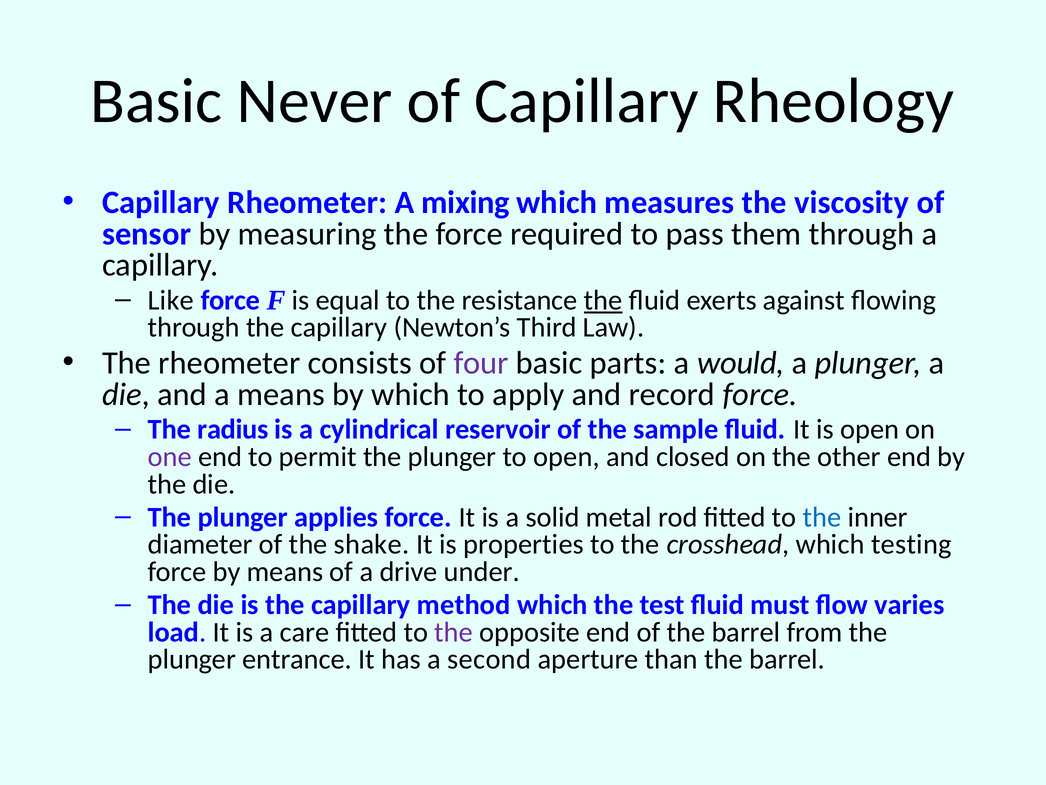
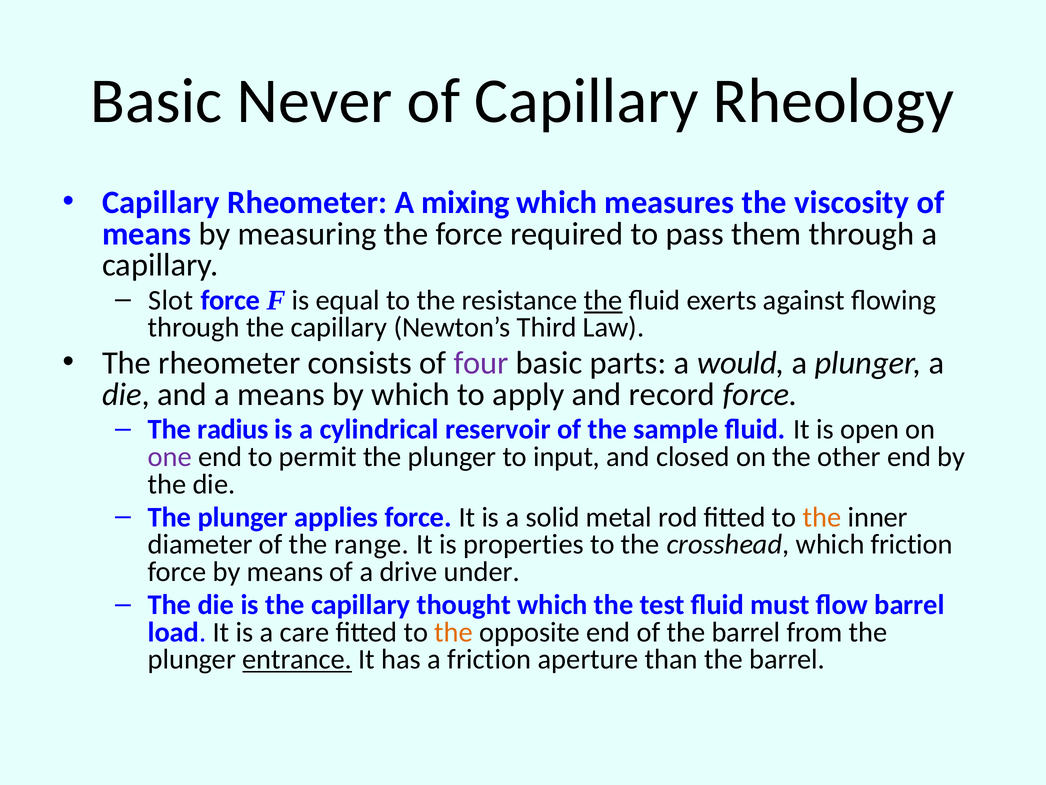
sensor at (147, 234): sensor -> means
Like: Like -> Slot
to open: open -> input
the at (822, 517) colour: blue -> orange
shake: shake -> range
which testing: testing -> friction
method: method -> thought
flow varies: varies -> barrel
the at (454, 632) colour: purple -> orange
entrance underline: none -> present
a second: second -> friction
